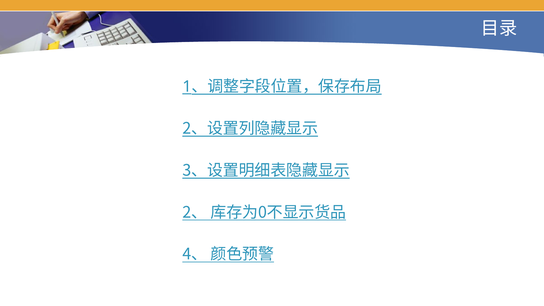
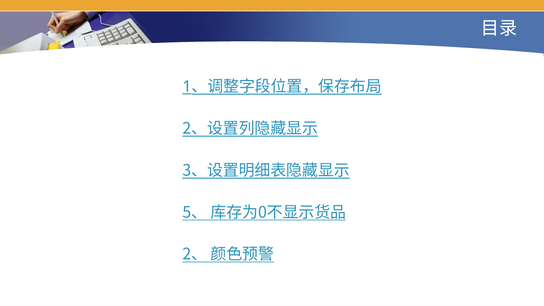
2、: 2、 -> 5、
4、: 4、 -> 2、
